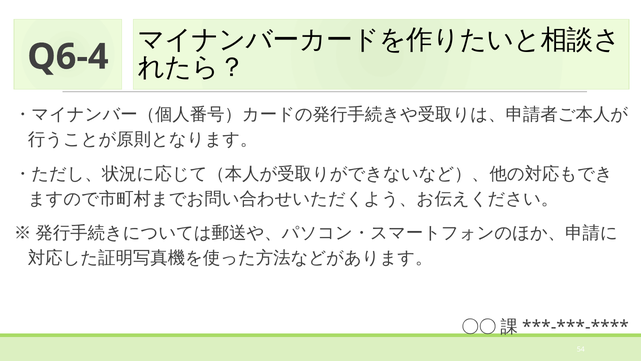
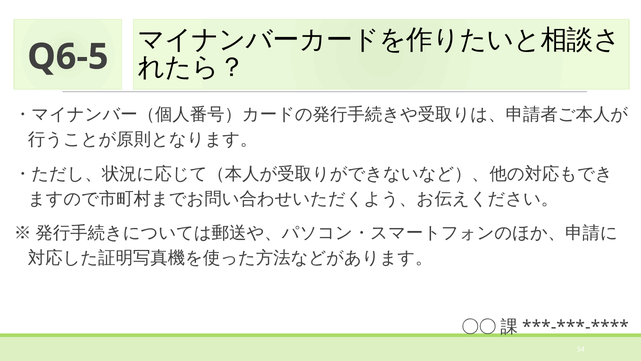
Q6-4: Q6-4 -> Q6-5
